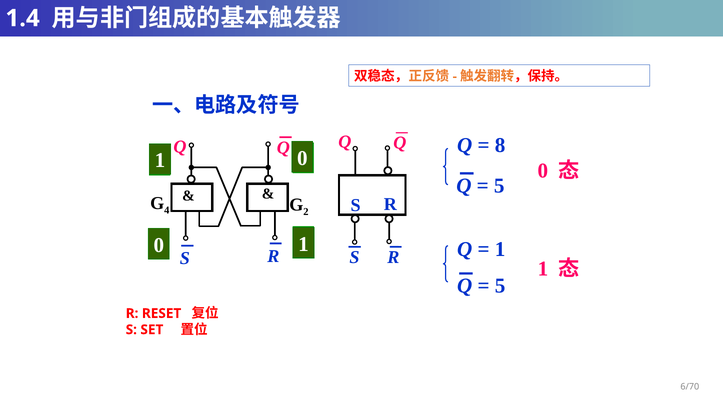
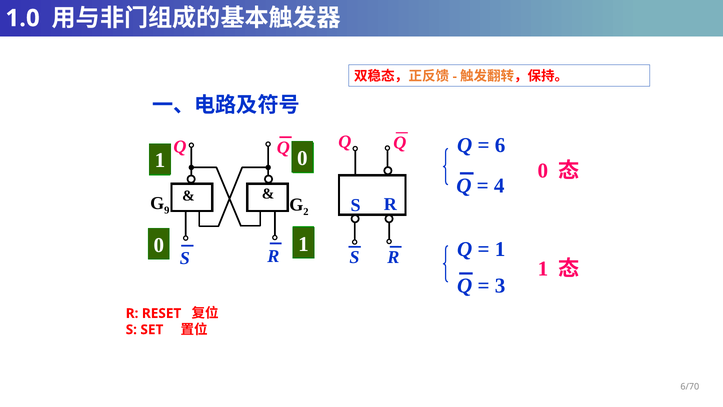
1.4: 1.4 -> 1.0
8: 8 -> 6
5 at (499, 185): 5 -> 4
4: 4 -> 9
5 at (500, 285): 5 -> 3
